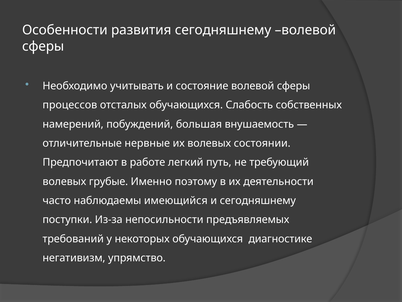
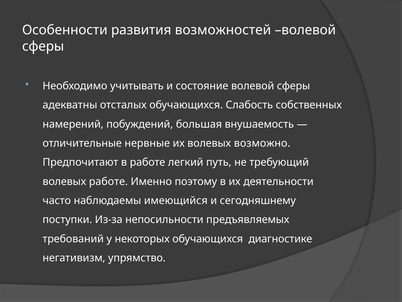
развития сегодняшнему: сегодняшнему -> возможностей
процессов: процессов -> адекватны
состоянии: состоянии -> возможно
волевых грубые: грубые -> работе
